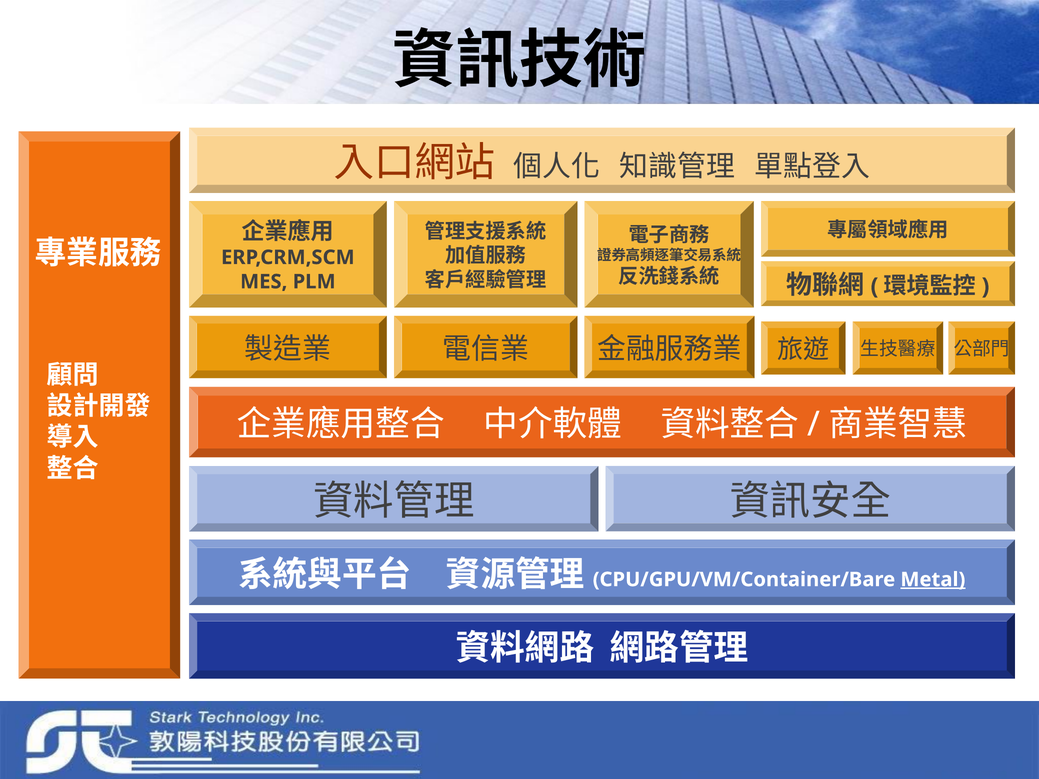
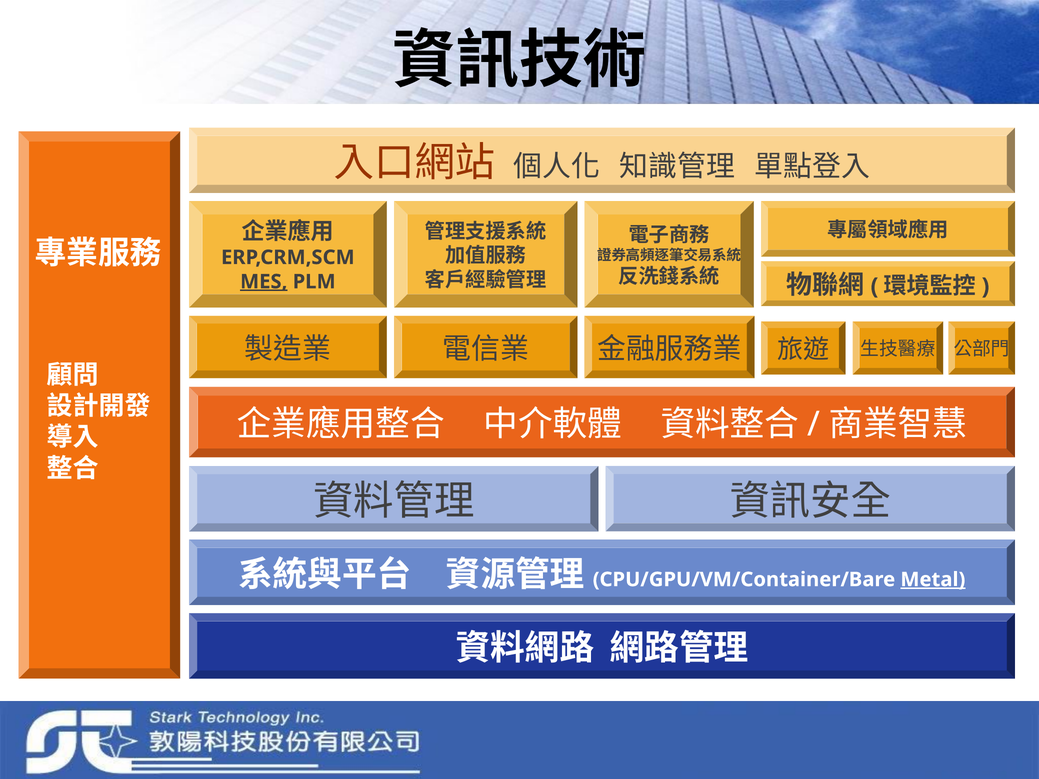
MES underline: none -> present
